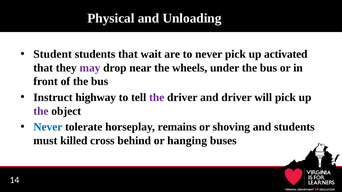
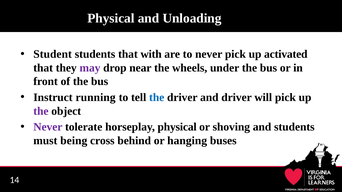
wait: wait -> with
highway: highway -> running
the at (157, 98) colour: purple -> blue
Never at (48, 127) colour: blue -> purple
horseplay remains: remains -> physical
killed: killed -> being
